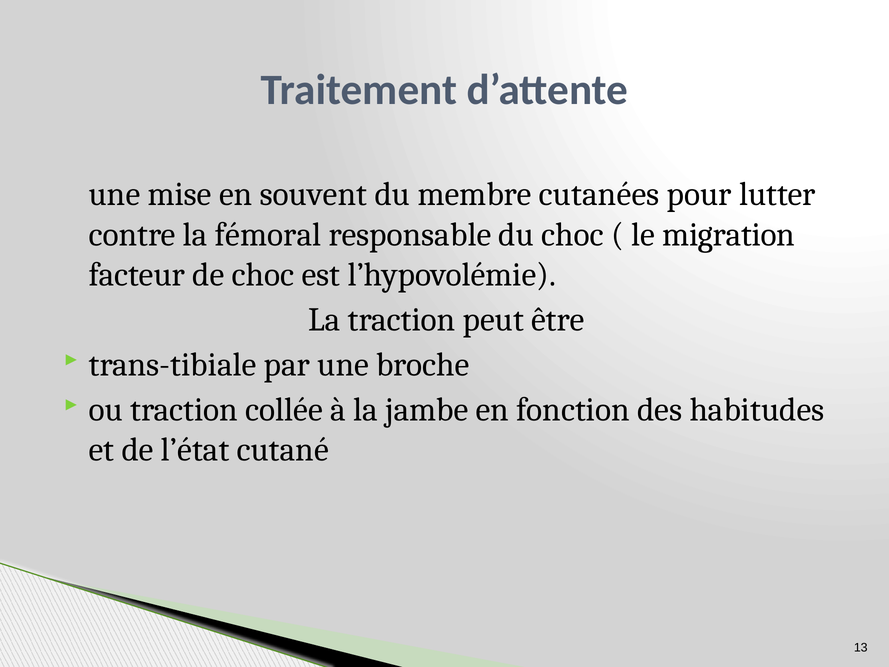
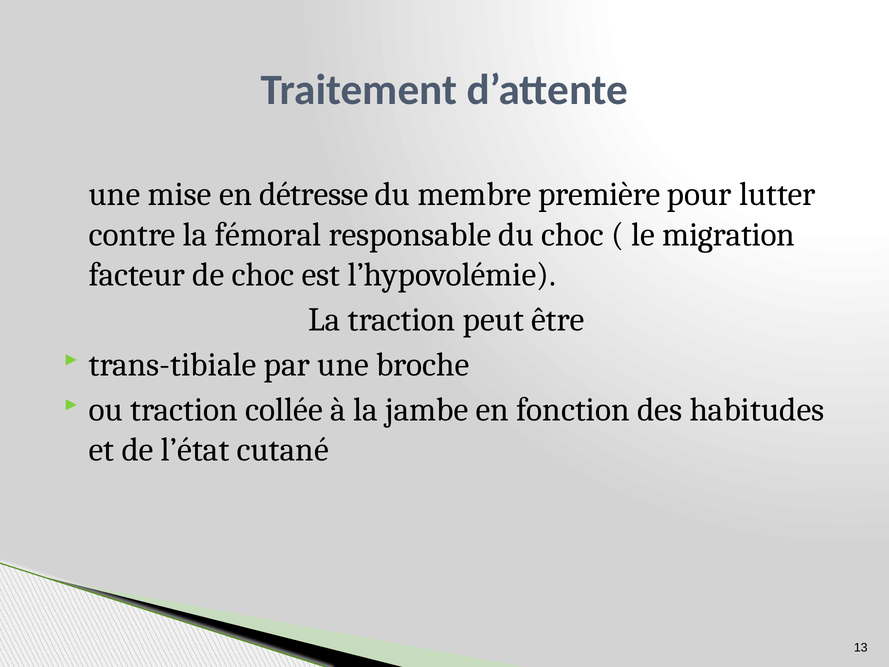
souvent: souvent -> détresse
cutanées: cutanées -> première
